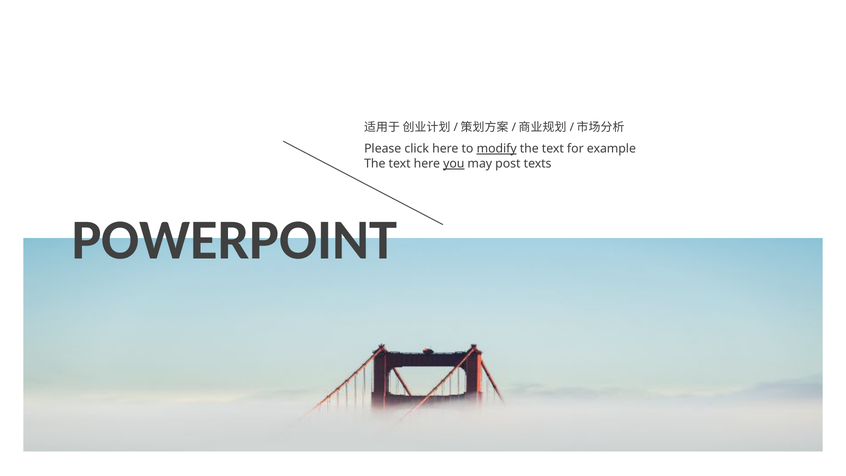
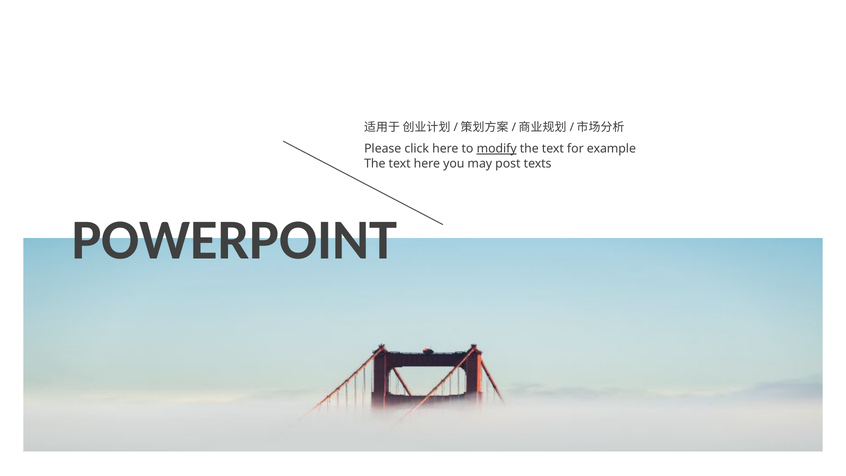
you underline: present -> none
